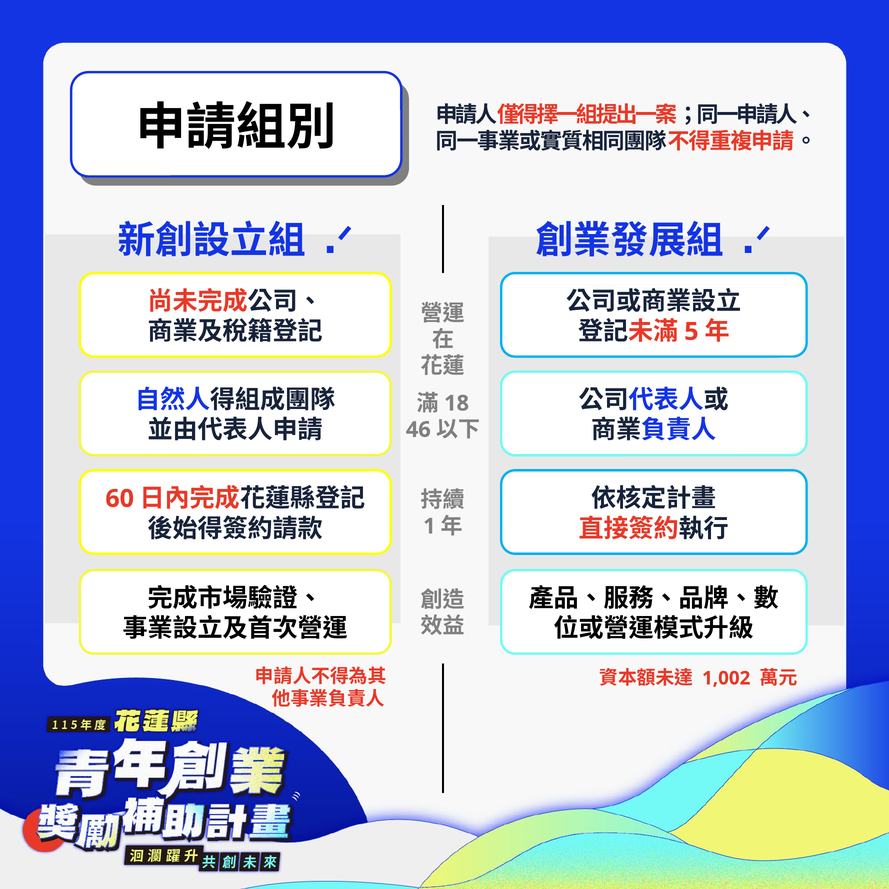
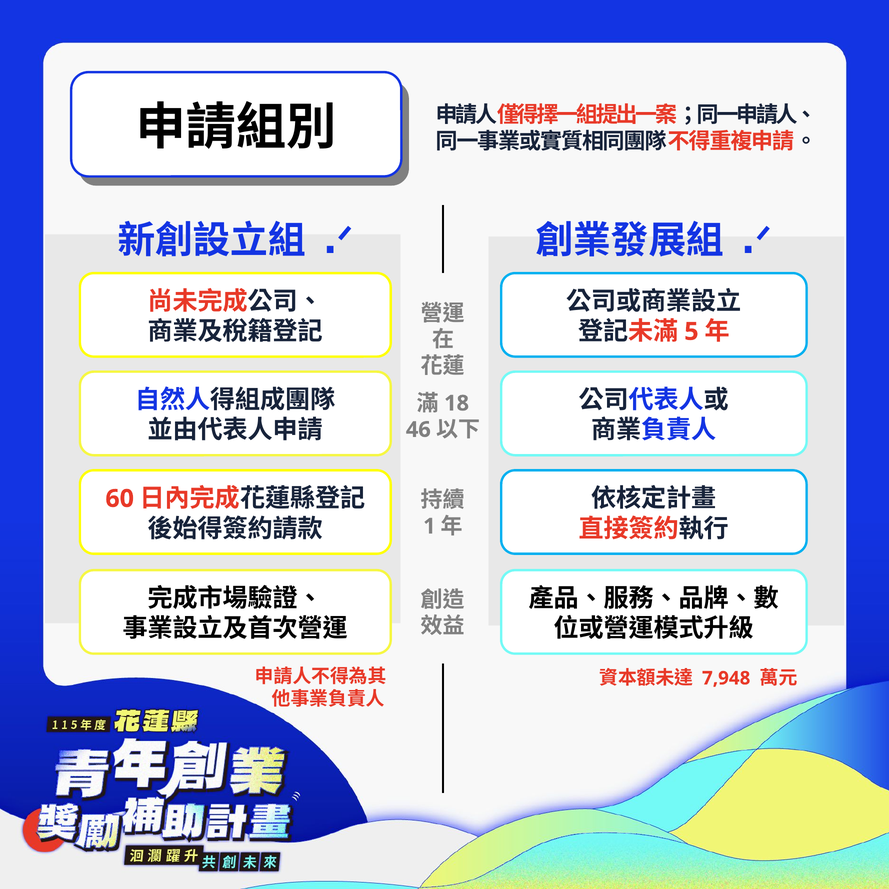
1,002: 1,002 -> 7,948
